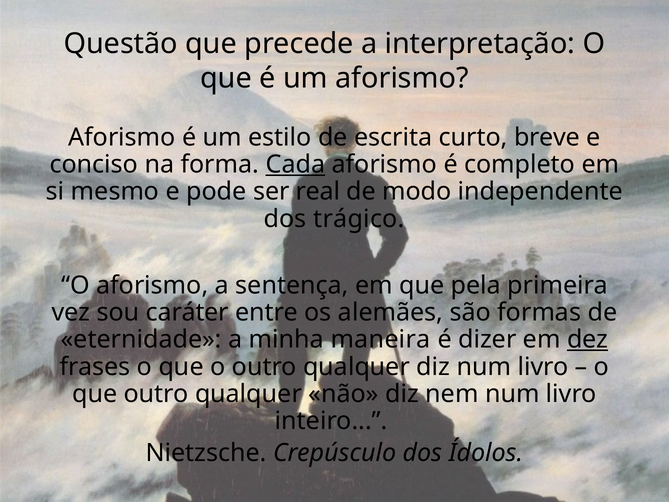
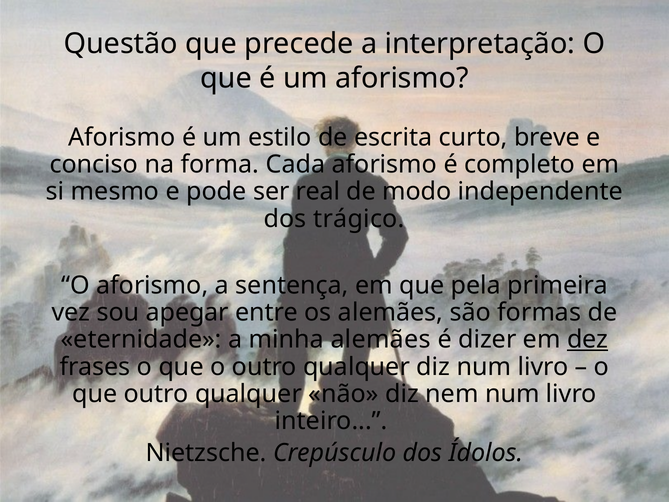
Cada underline: present -> none
caráter: caráter -> apegar
minha maneira: maneira -> alemães
